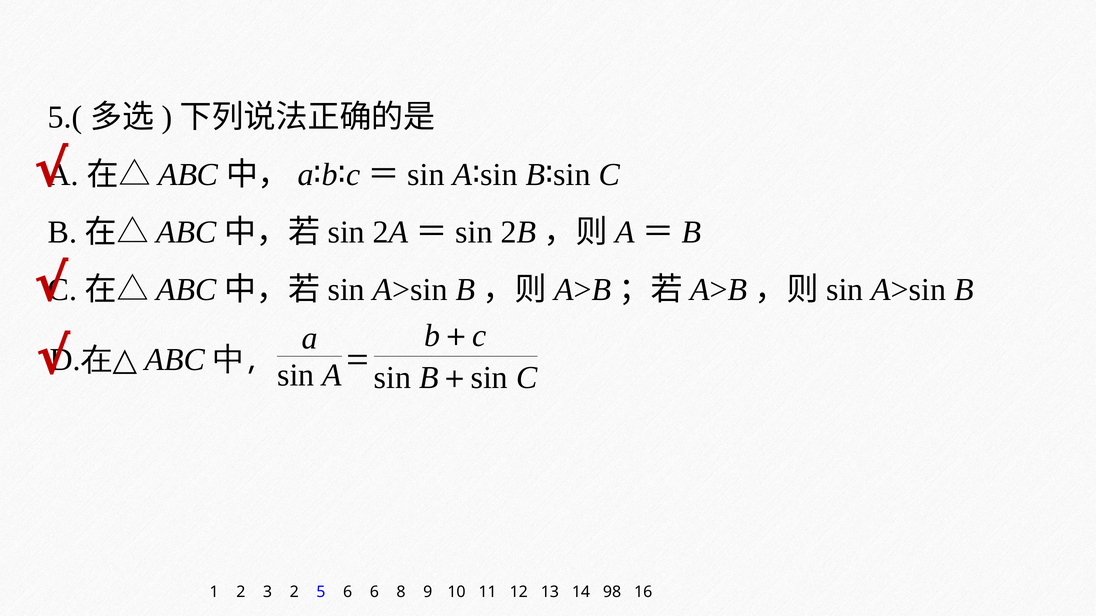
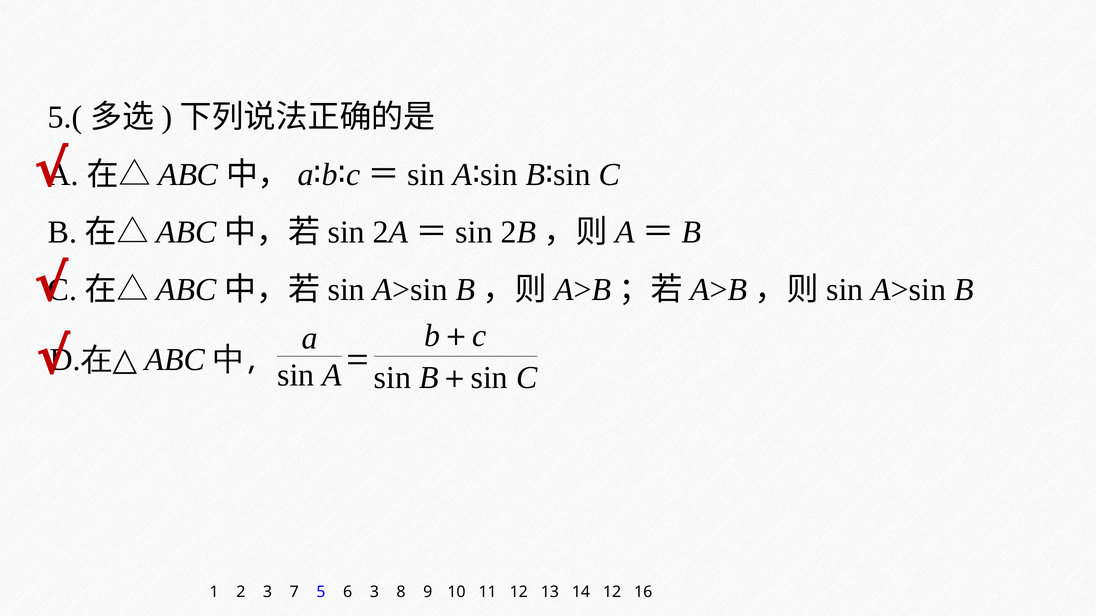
3 2: 2 -> 7
6 6: 6 -> 3
14 98: 98 -> 12
